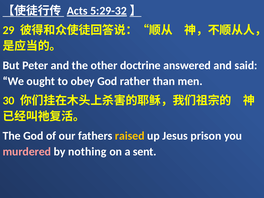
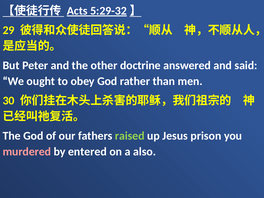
raised colour: yellow -> light green
nothing: nothing -> entered
sent: sent -> also
